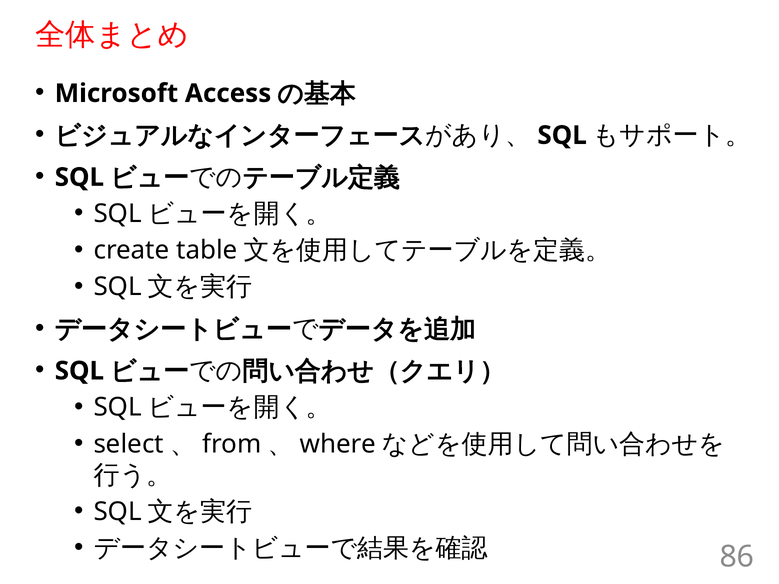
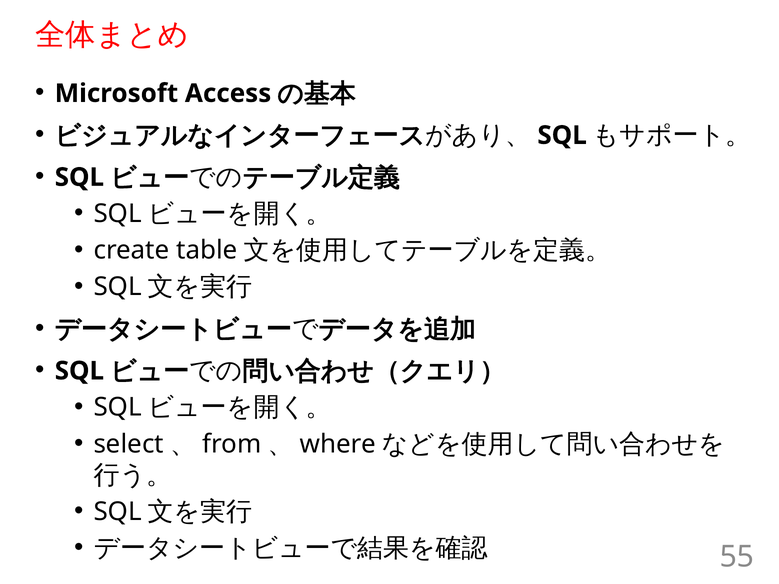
86: 86 -> 55
